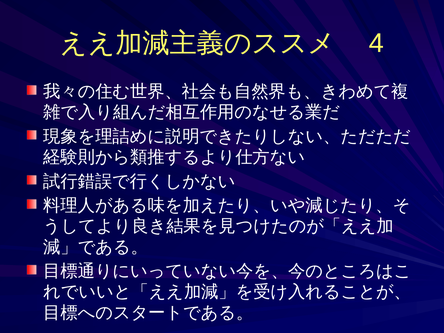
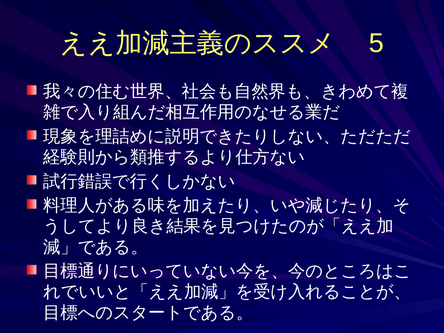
4: 4 -> 5
